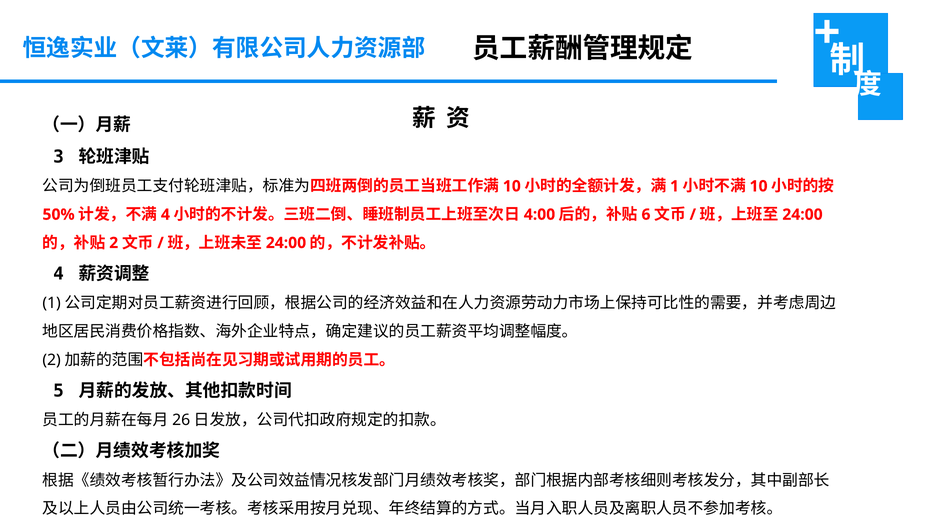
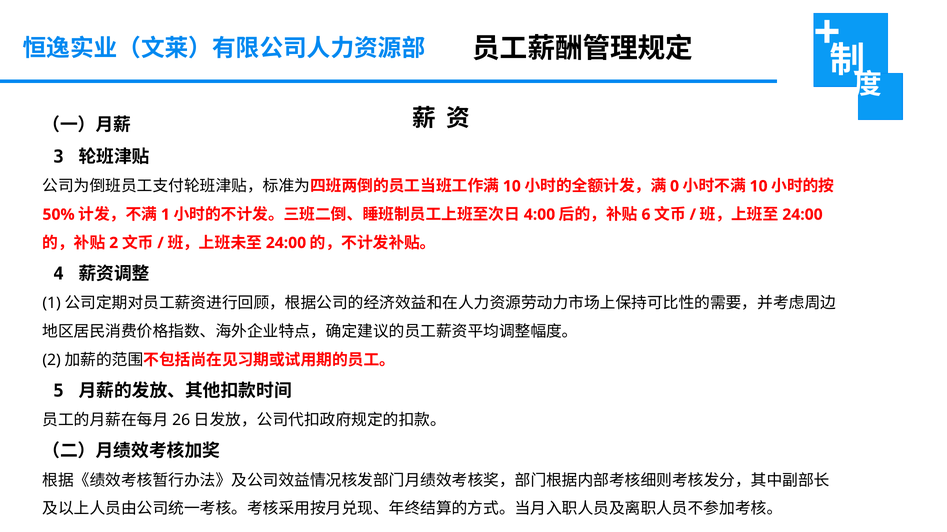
1: 1 -> 0
4 at (165, 215): 4 -> 1
